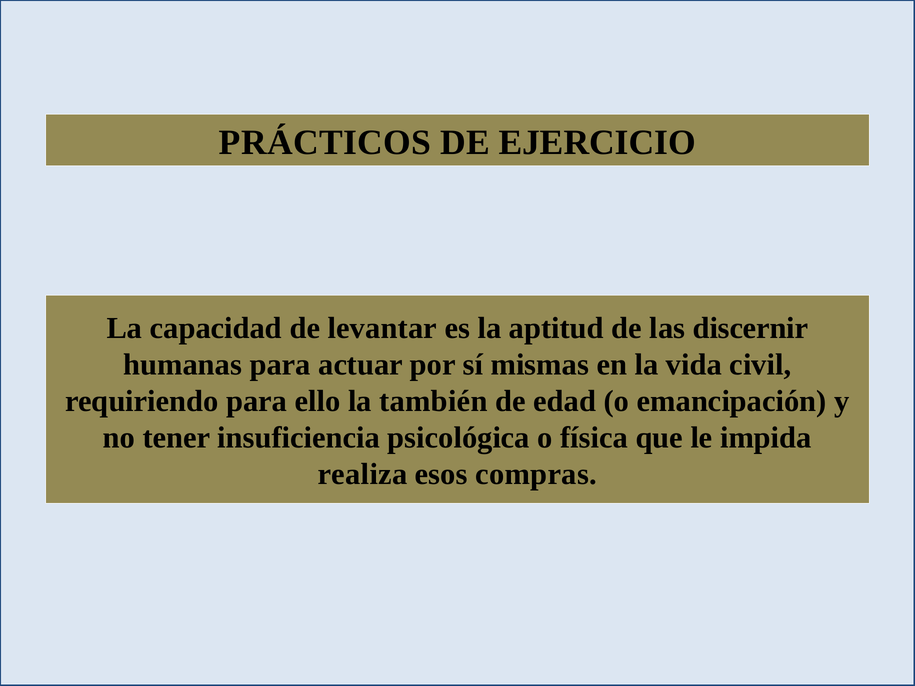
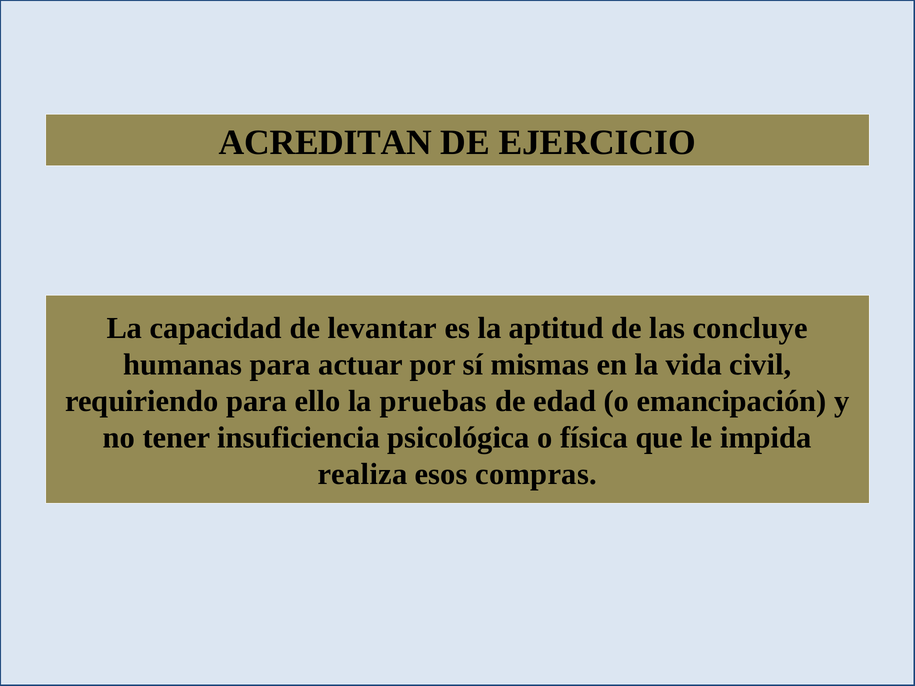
PRÁCTICOS: PRÁCTICOS -> ACREDITAN
discernir: discernir -> concluye
también: también -> pruebas
